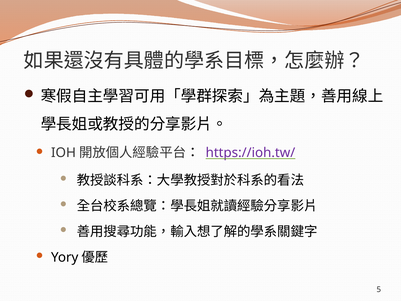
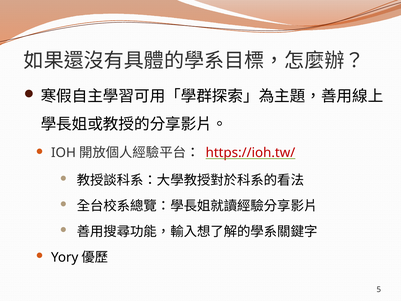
https://ioh.tw/ colour: purple -> red
